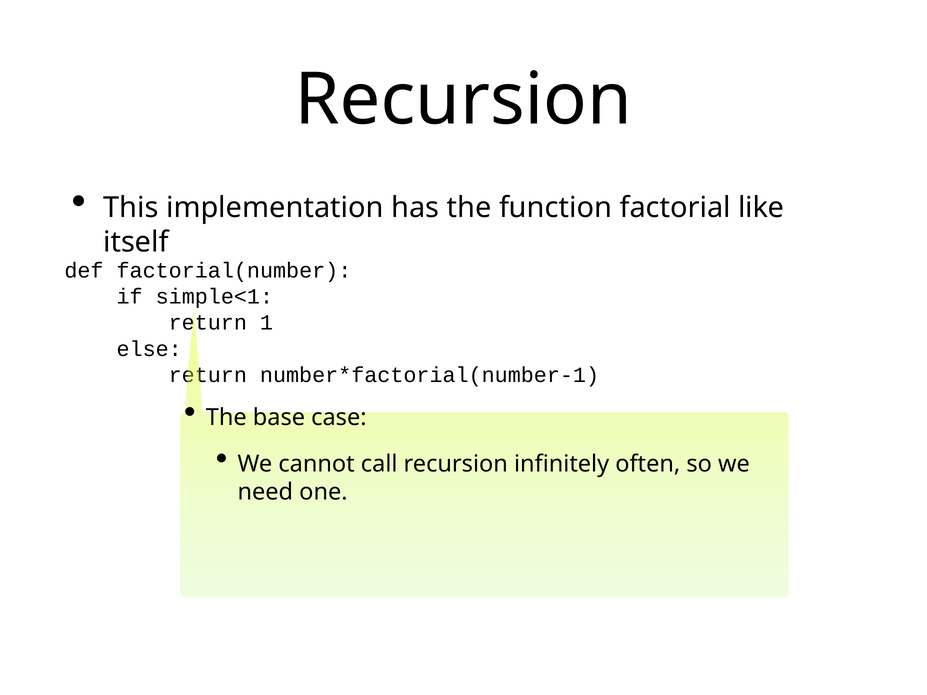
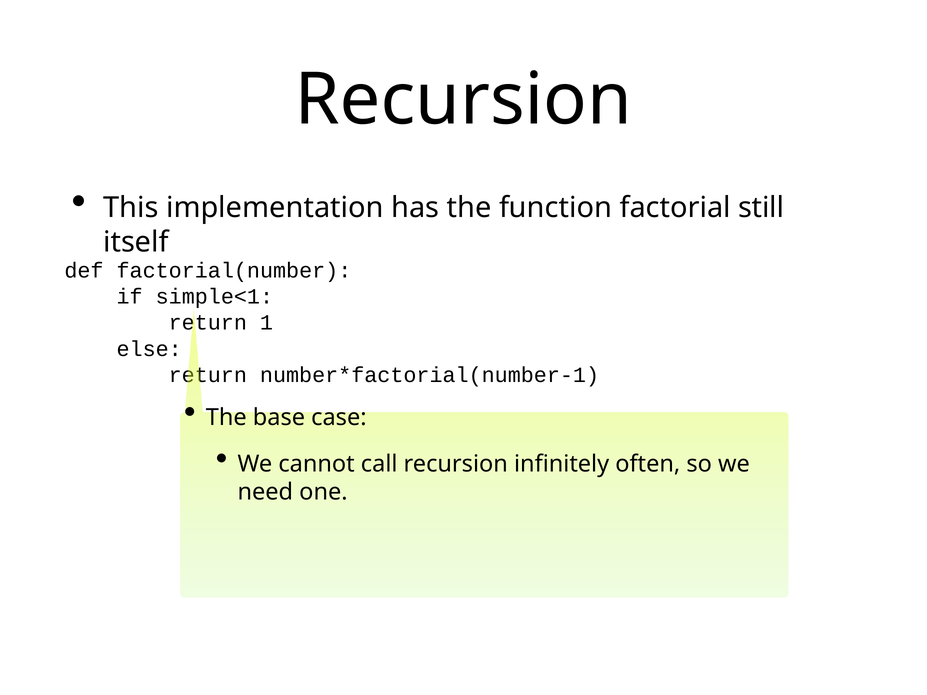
like: like -> still
